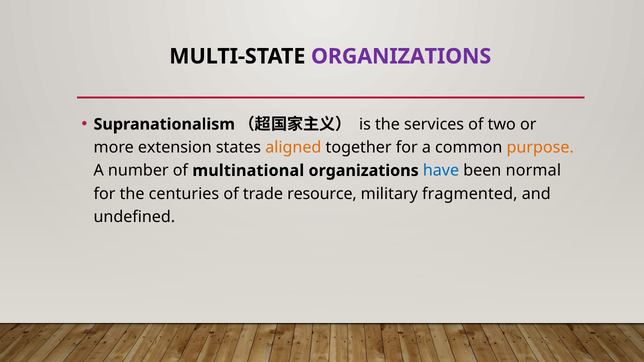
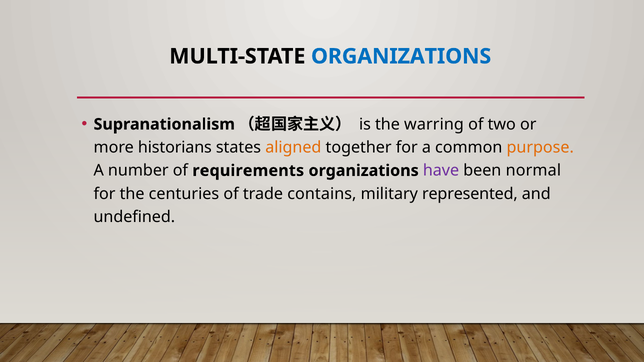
ORGANIZATIONS at (401, 56) colour: purple -> blue
services: services -> warring
extension: extension -> historians
multinational: multinational -> requirements
have colour: blue -> purple
resource: resource -> contains
fragmented: fragmented -> represented
